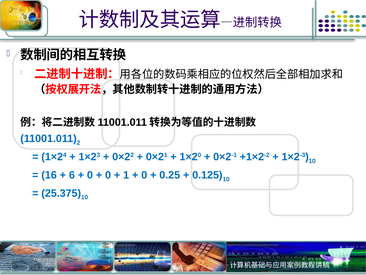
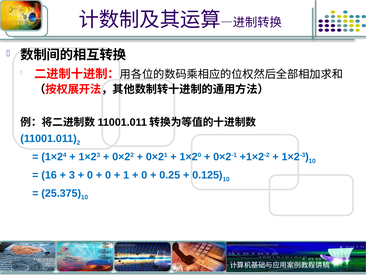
6: 6 -> 3
